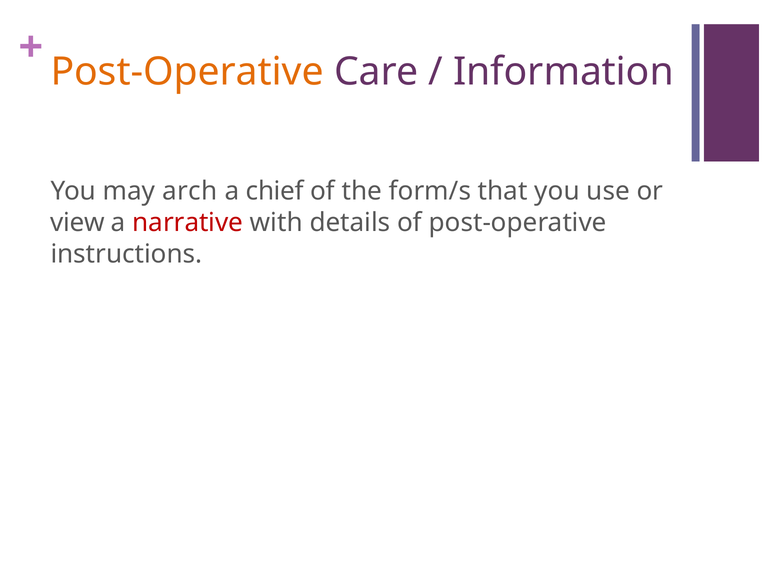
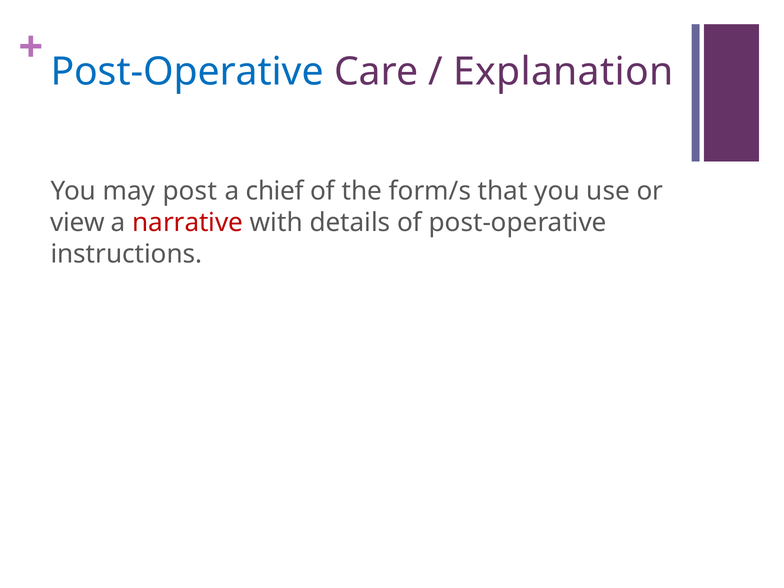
Post-Operative at (187, 72) colour: orange -> blue
Information: Information -> Explanation
arch: arch -> post
